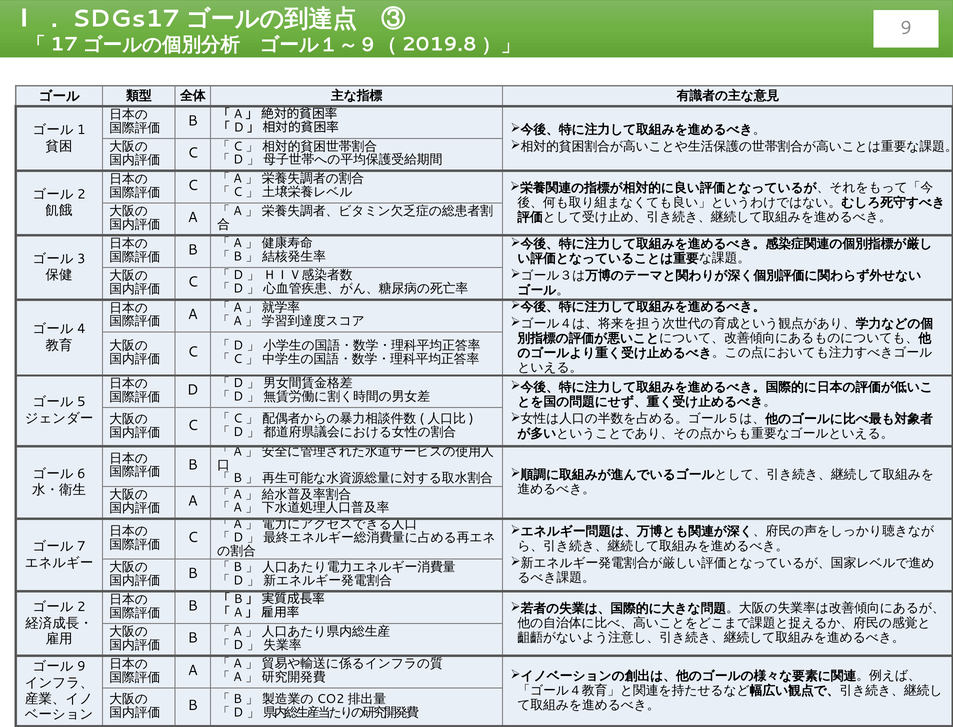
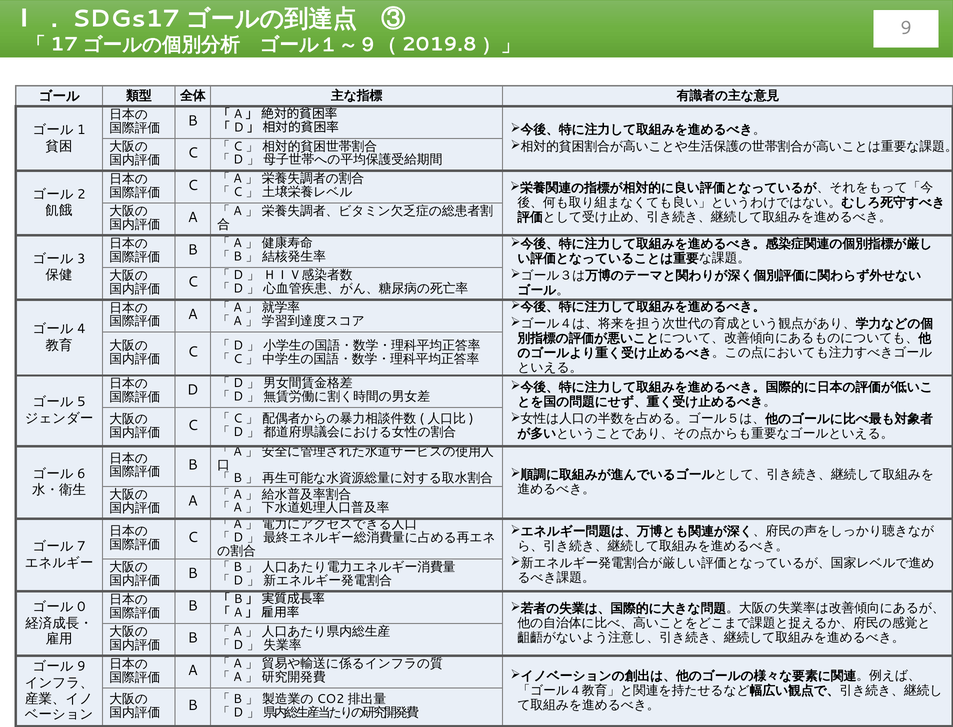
2 at (81, 607): 2 -> 0
